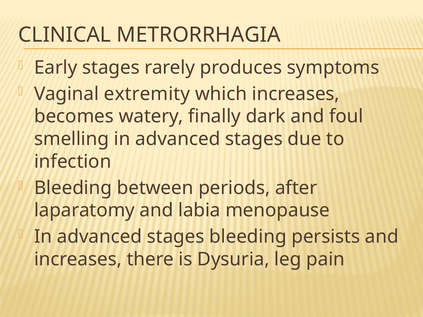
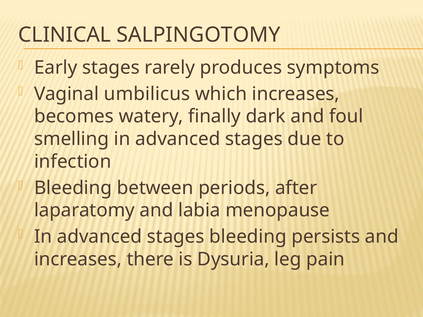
METRORRHAGIA: METRORRHAGIA -> SALPINGOTOMY
extremity: extremity -> umbilicus
